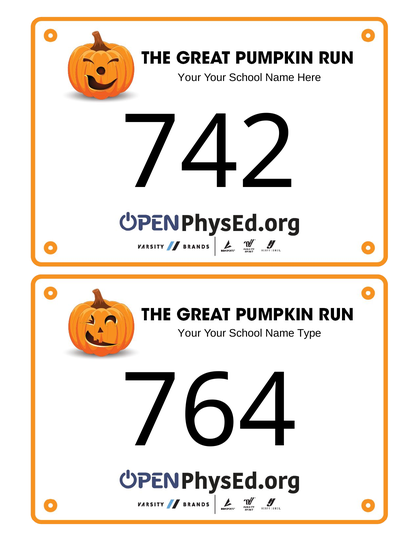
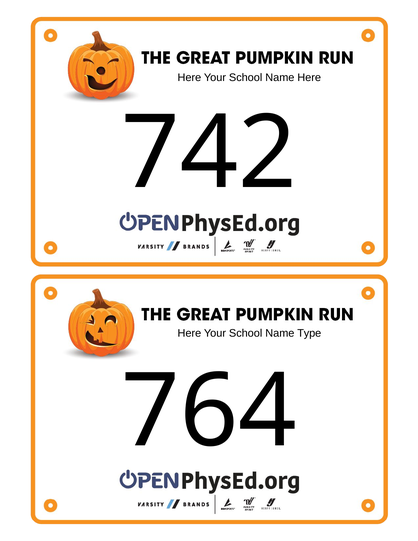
Your at (189, 77): Your -> Here
Your at (189, 333): Your -> Here
